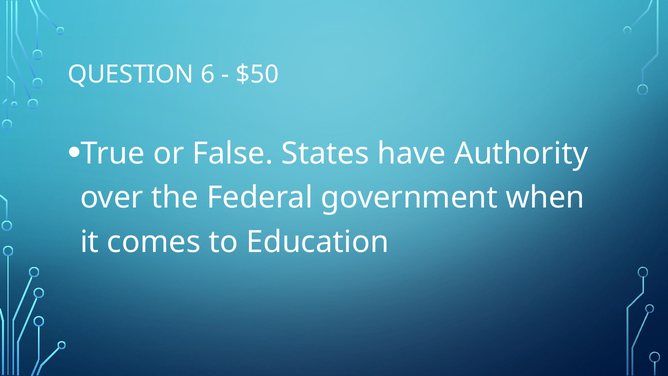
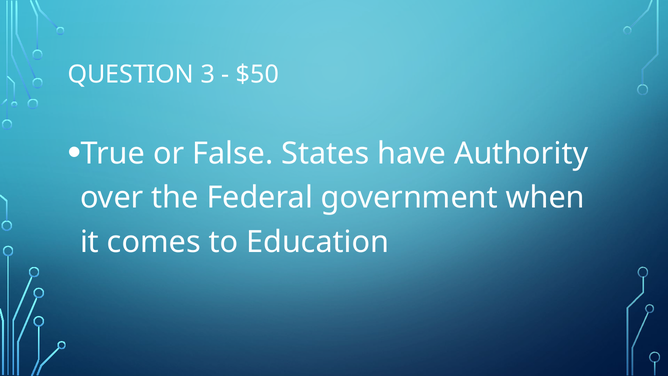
6: 6 -> 3
